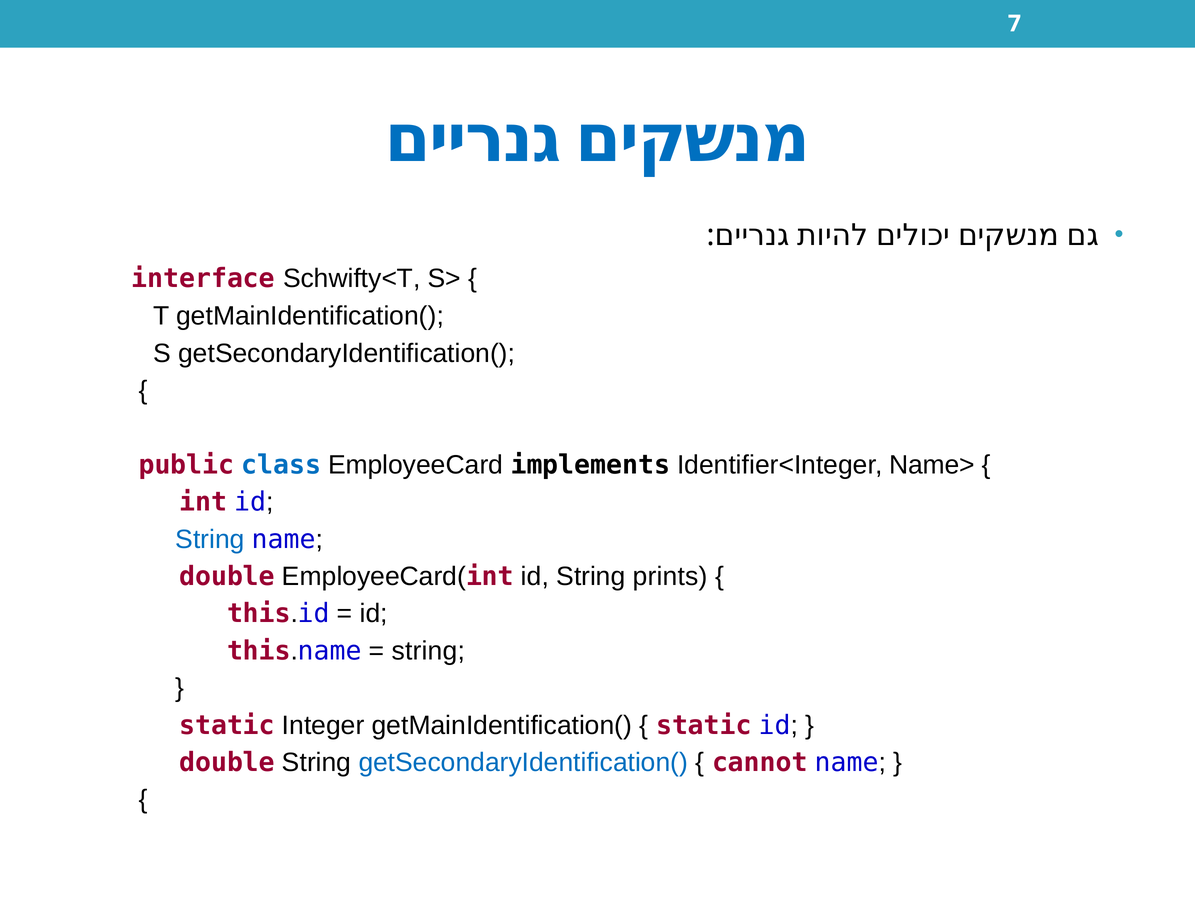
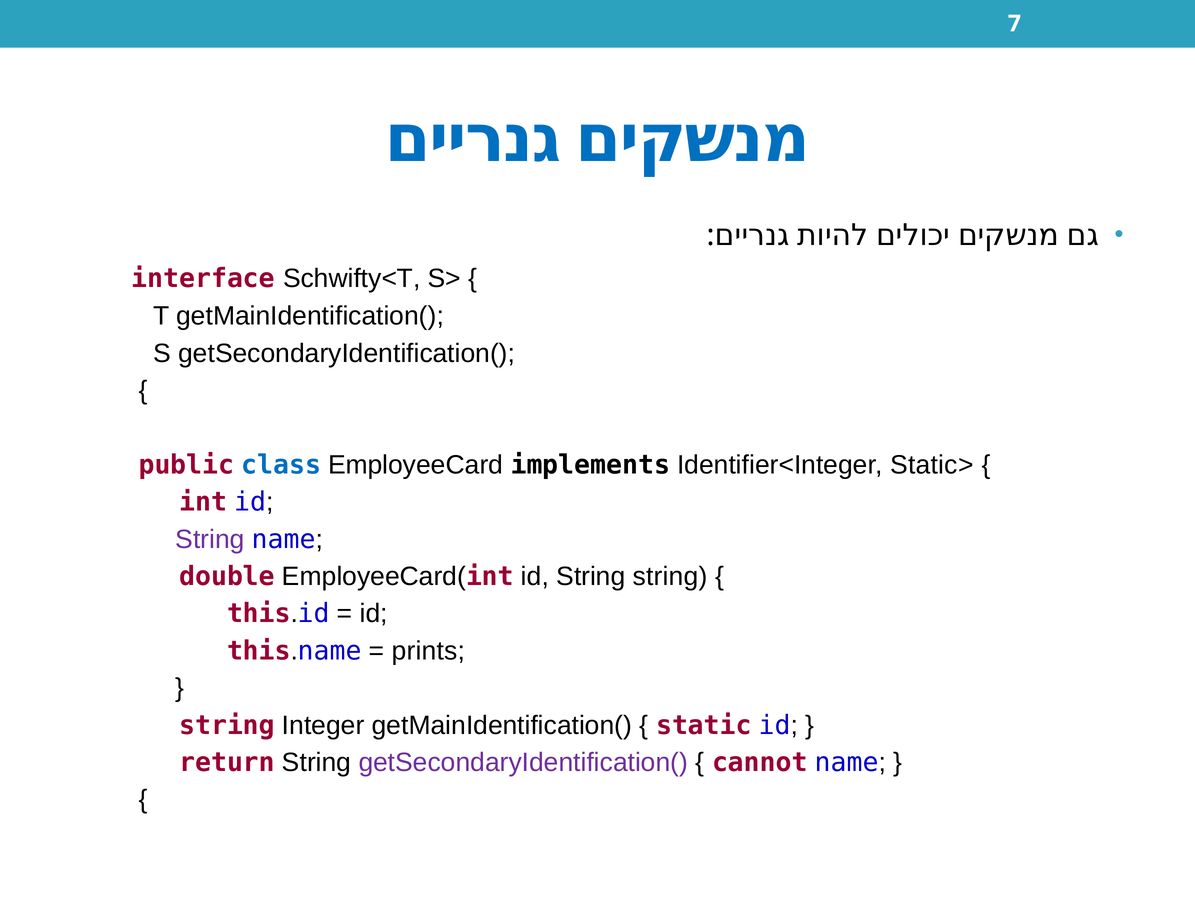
Name>: Name> -> Static>
String at (210, 539) colour: blue -> purple
String prints: prints -> string
string at (428, 650): string -> prints
static at (227, 725): static -> string
double at (227, 762): double -> return
getSecondaryIdentification( at (523, 762) colour: blue -> purple
